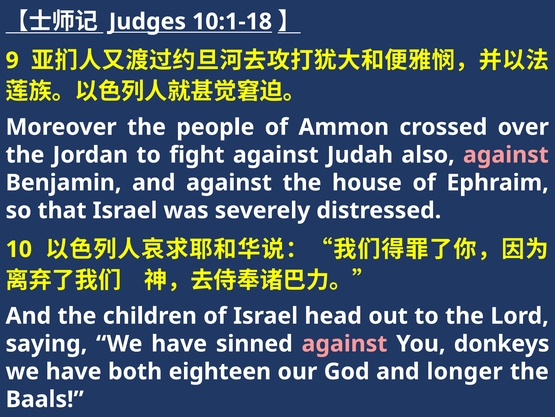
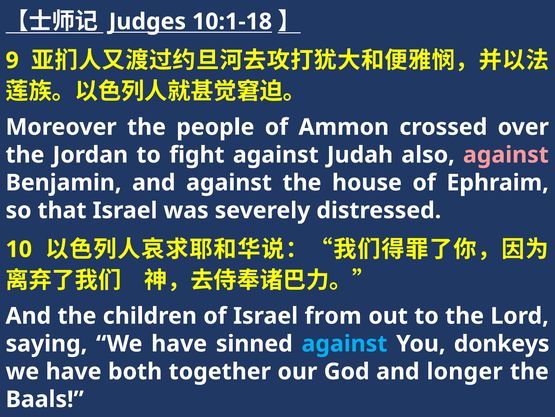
head: head -> from
against at (344, 343) colour: pink -> light blue
eighteen: eighteen -> together
